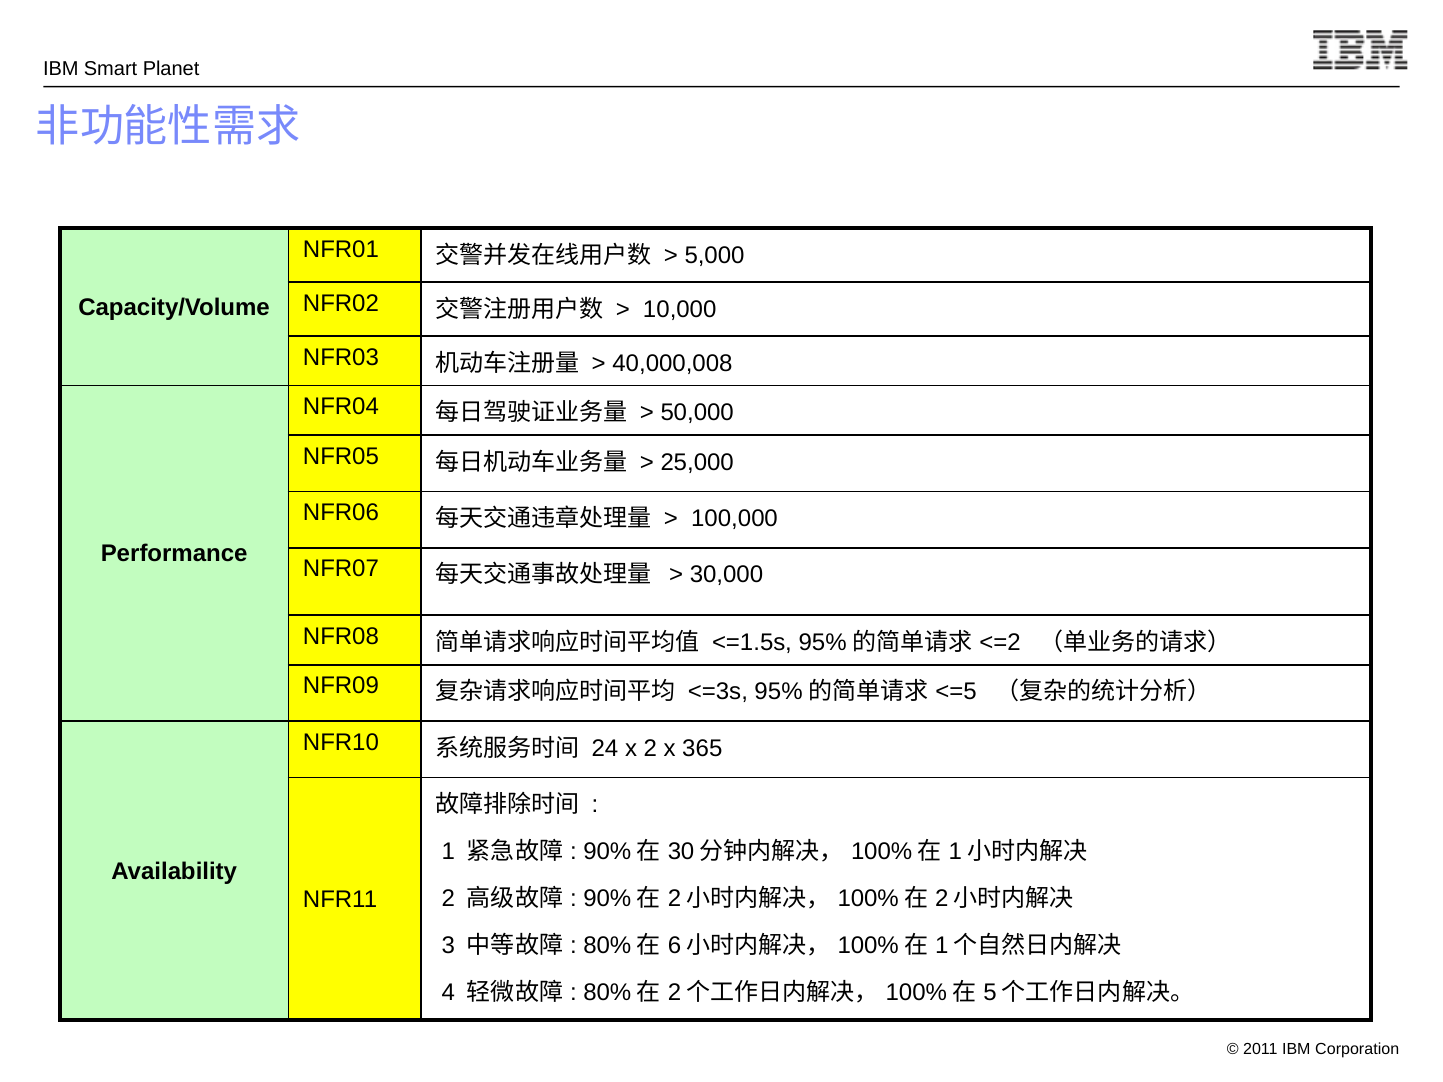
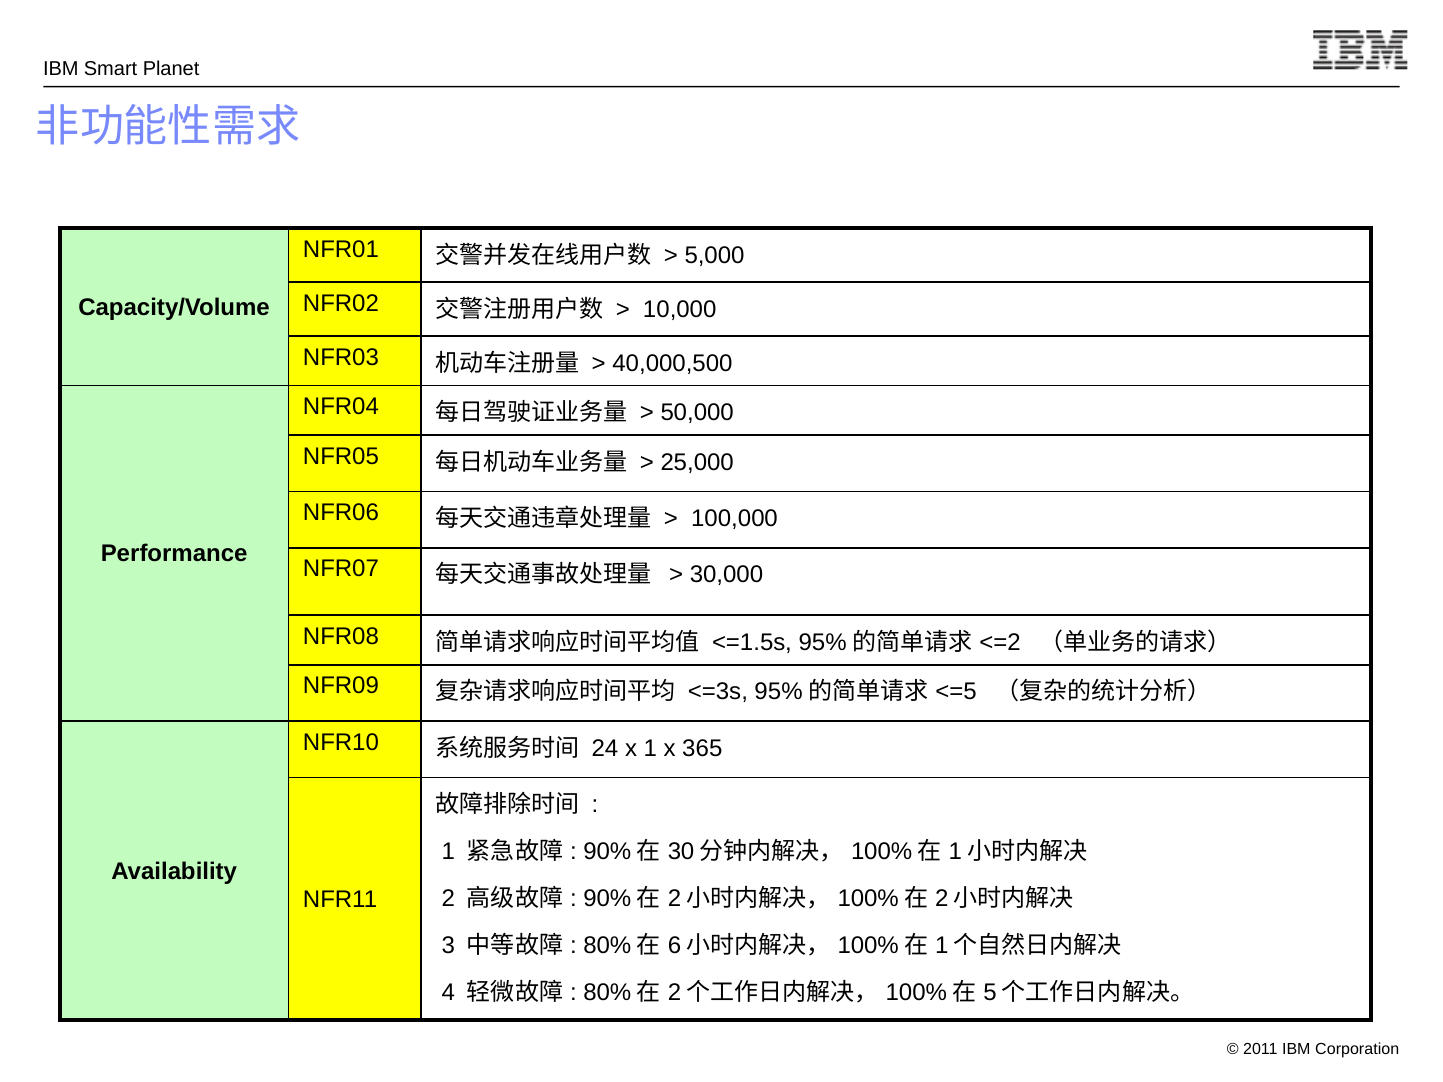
40,000,008: 40,000,008 -> 40,000,500
x 2: 2 -> 1
